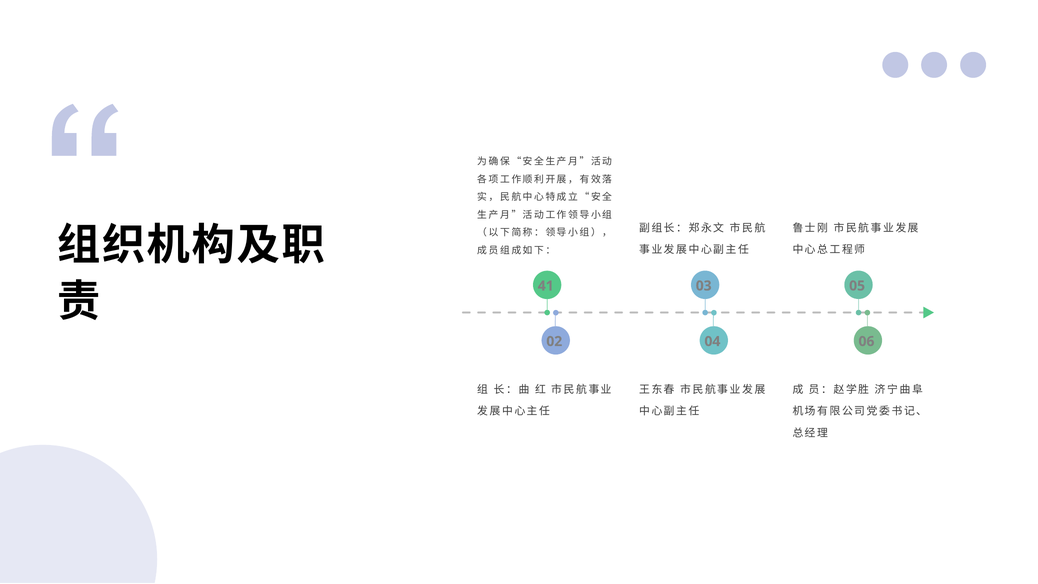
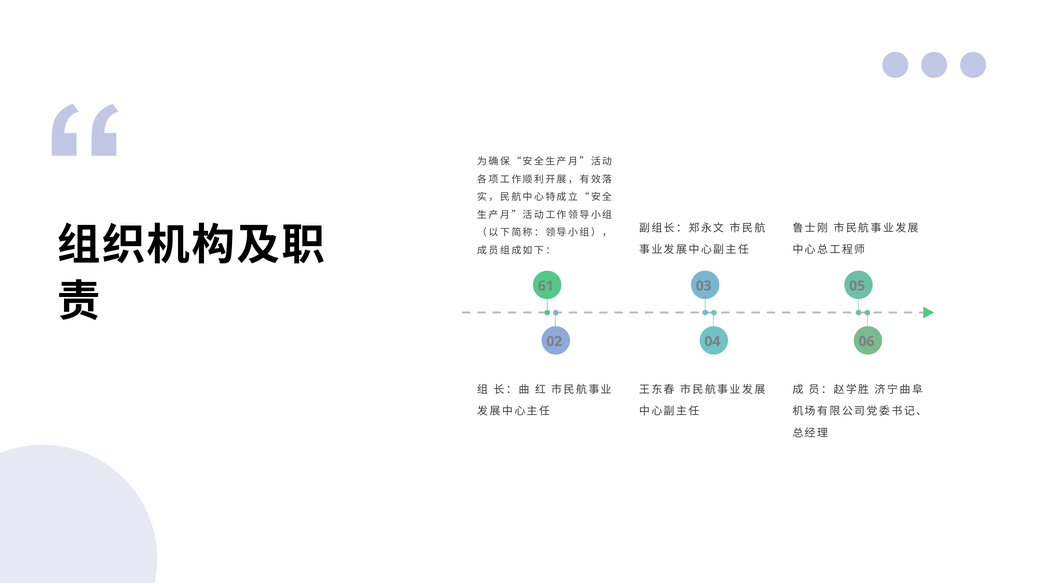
41: 41 -> 61
